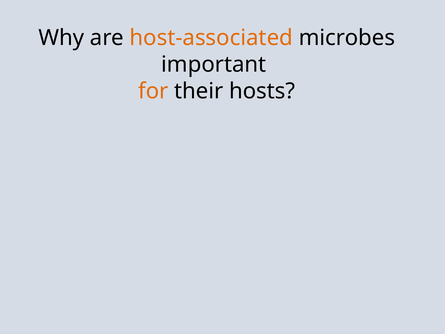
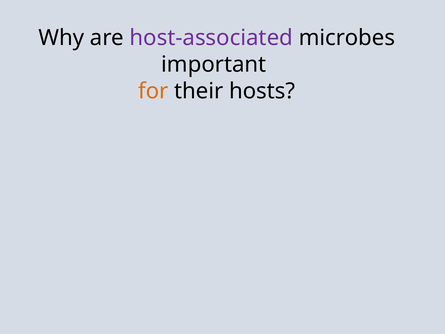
host-associated colour: orange -> purple
